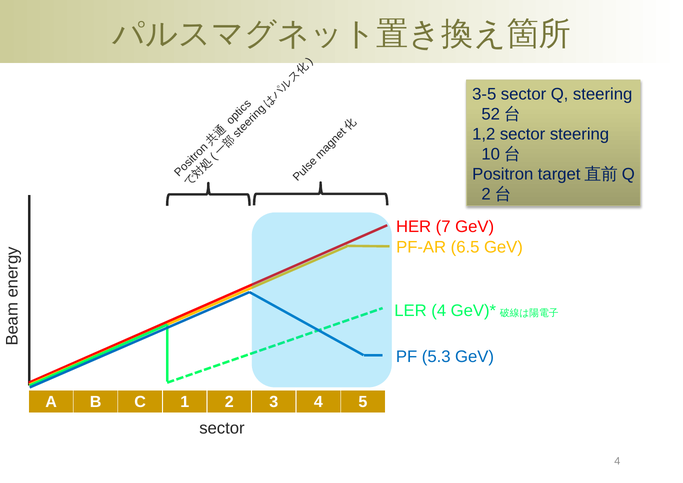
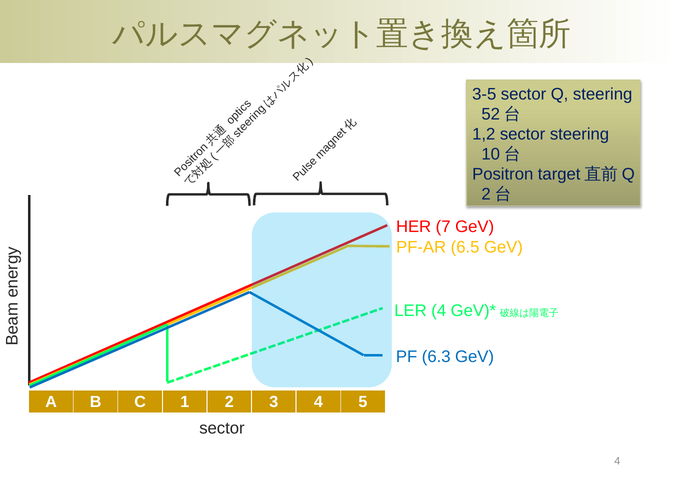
5.3: 5.3 -> 6.3
